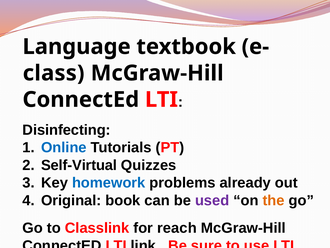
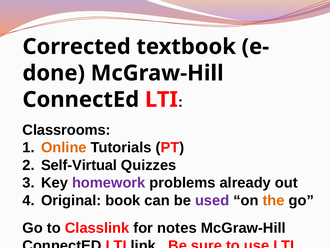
Language: Language -> Corrected
class: class -> done
Disinfecting: Disinfecting -> Classrooms
Online colour: blue -> orange
homework colour: blue -> purple
reach: reach -> notes
